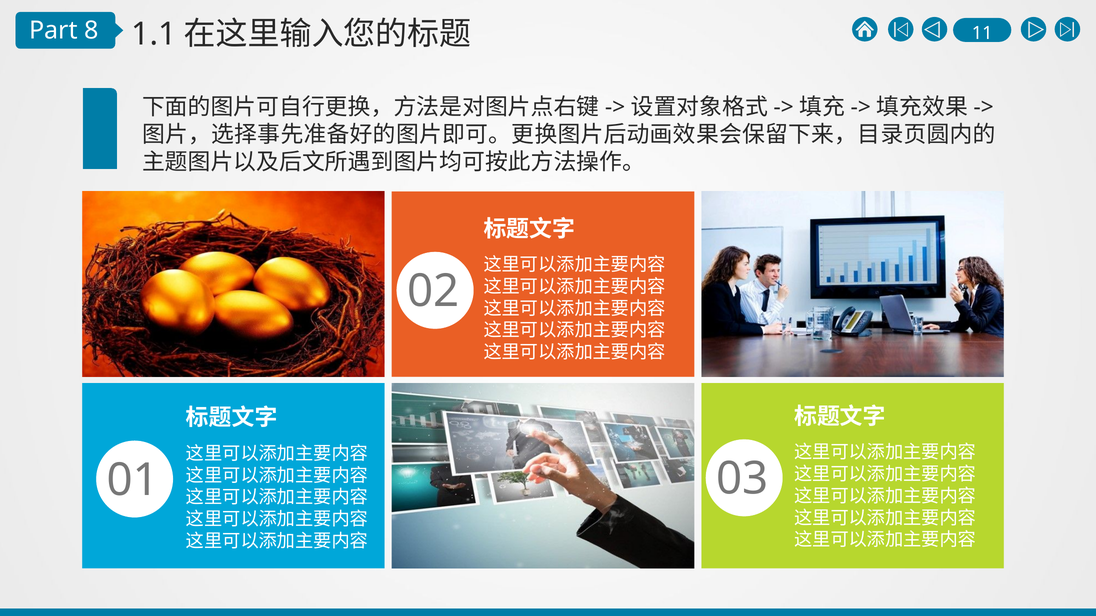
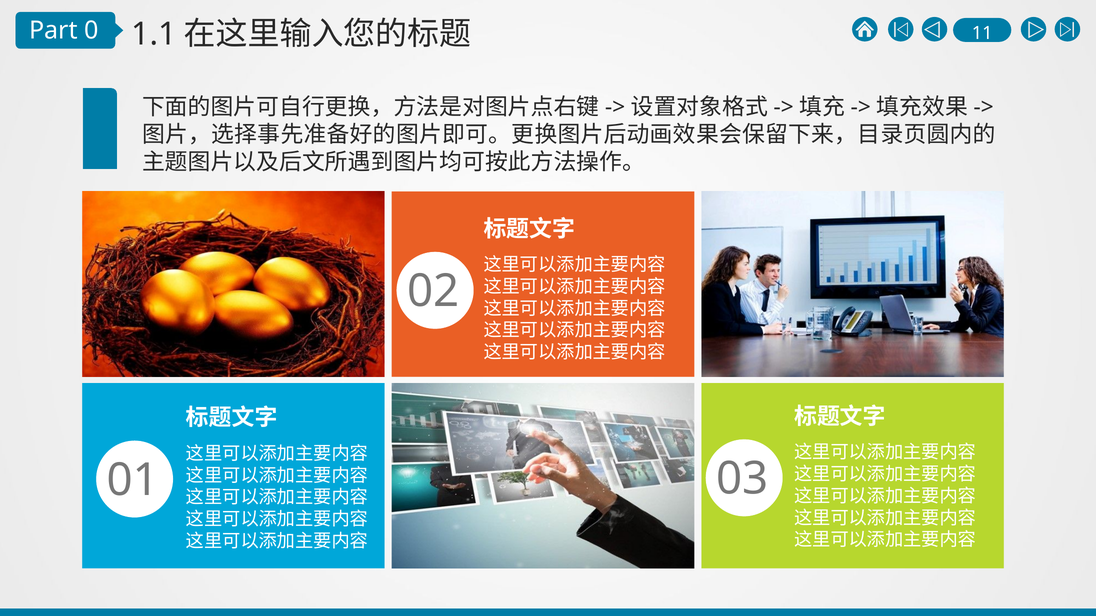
8: 8 -> 0
